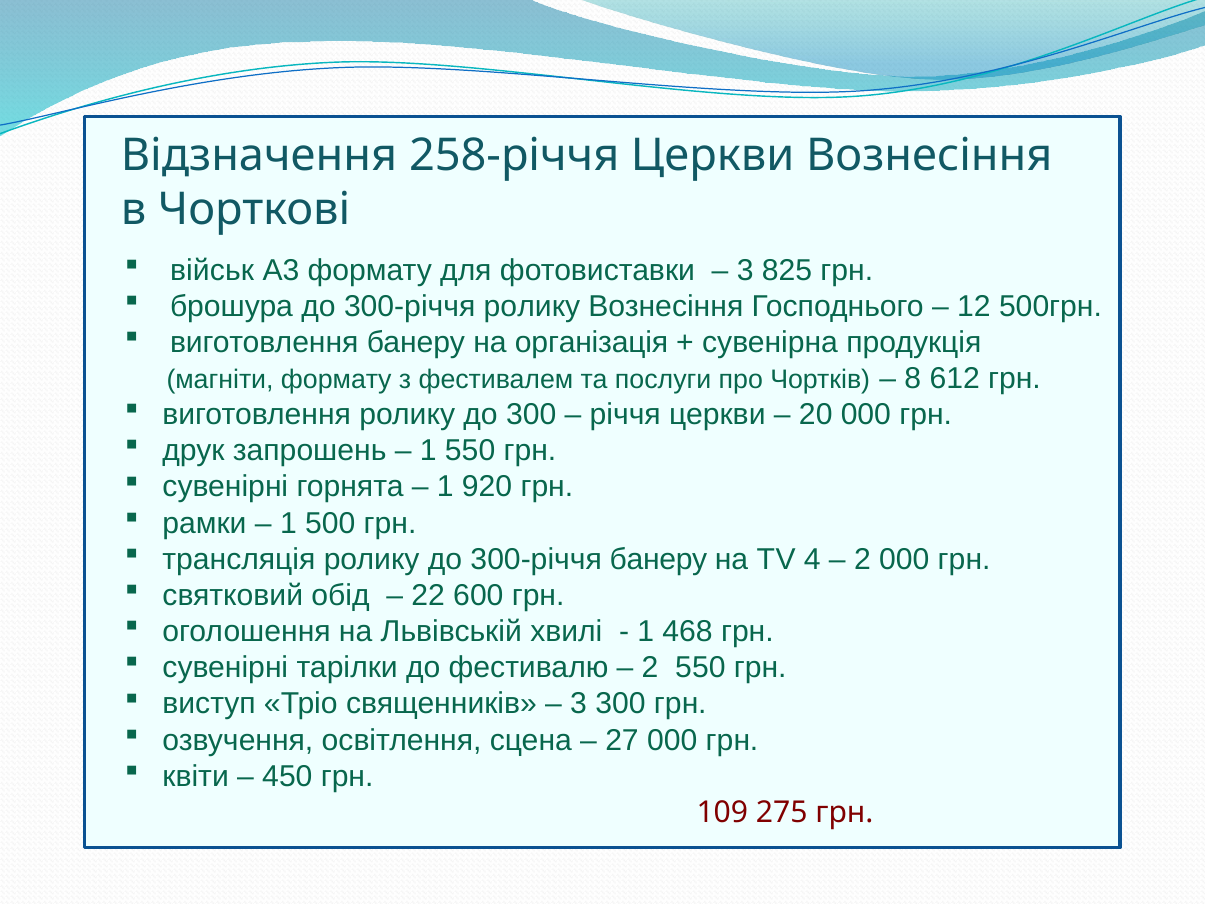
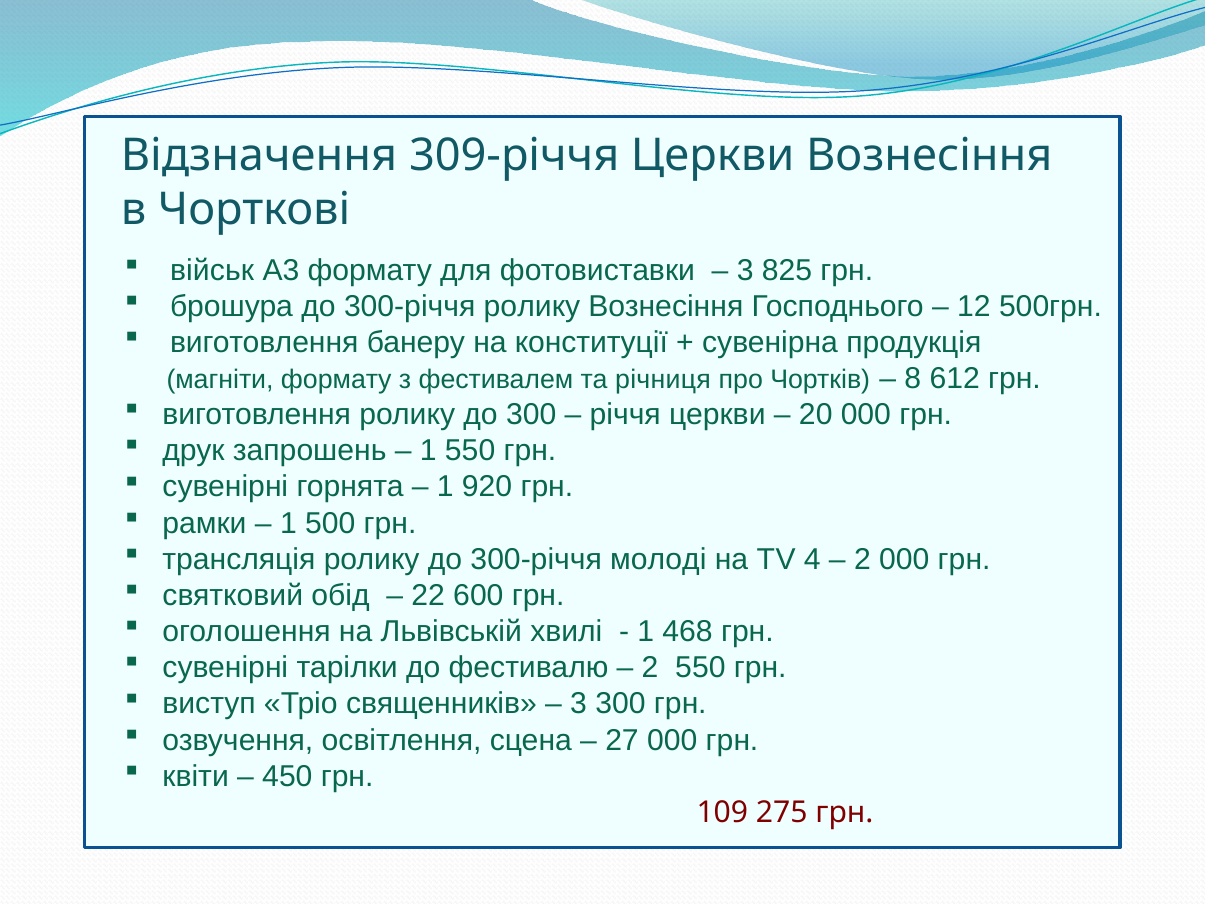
258-річчя: 258-річчя -> 309-річчя
організація: організація -> конституції
послуги: послуги -> річниця
300-річчя банеру: банеру -> молоді
